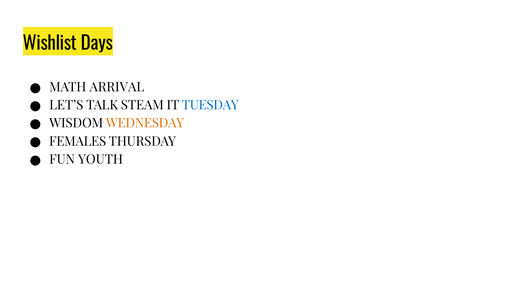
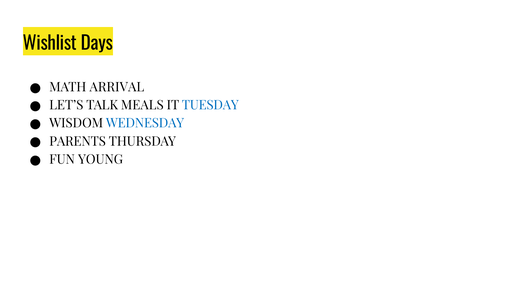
STEAM: STEAM -> MEALS
WEDNESDAY colour: orange -> blue
FEMALES: FEMALES -> PARENTS
YOUTH: YOUTH -> YOUNG
